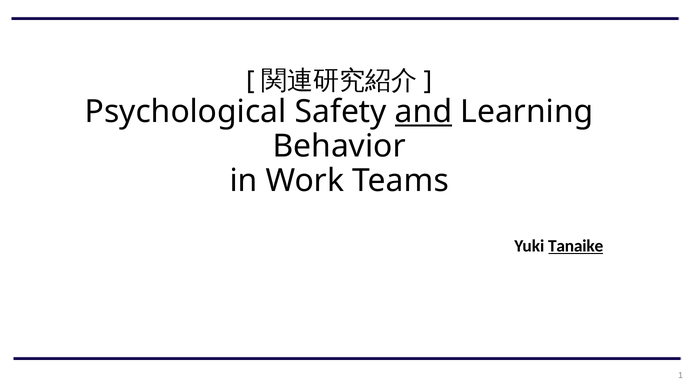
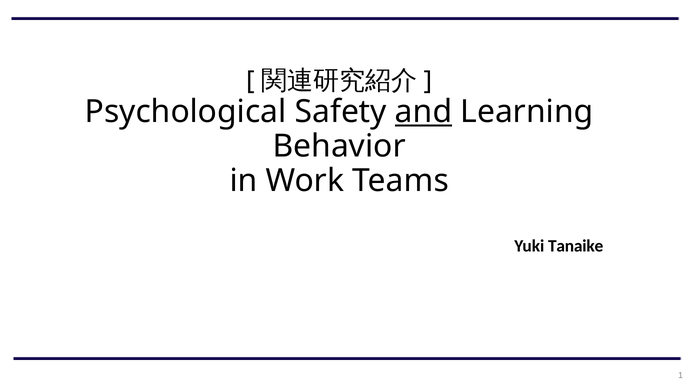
Tanaike underline: present -> none
